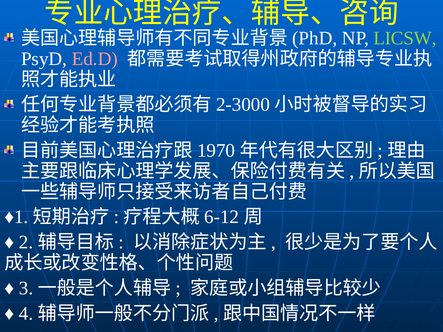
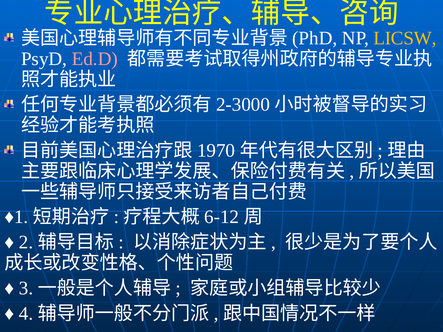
LICSW colour: light green -> yellow
